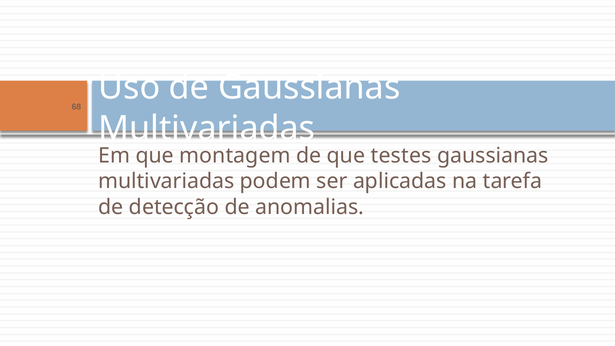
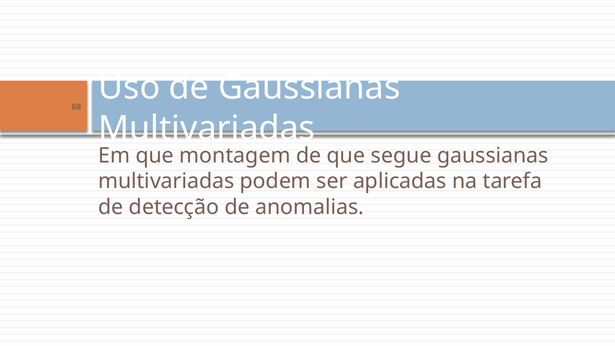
testes: testes -> segue
